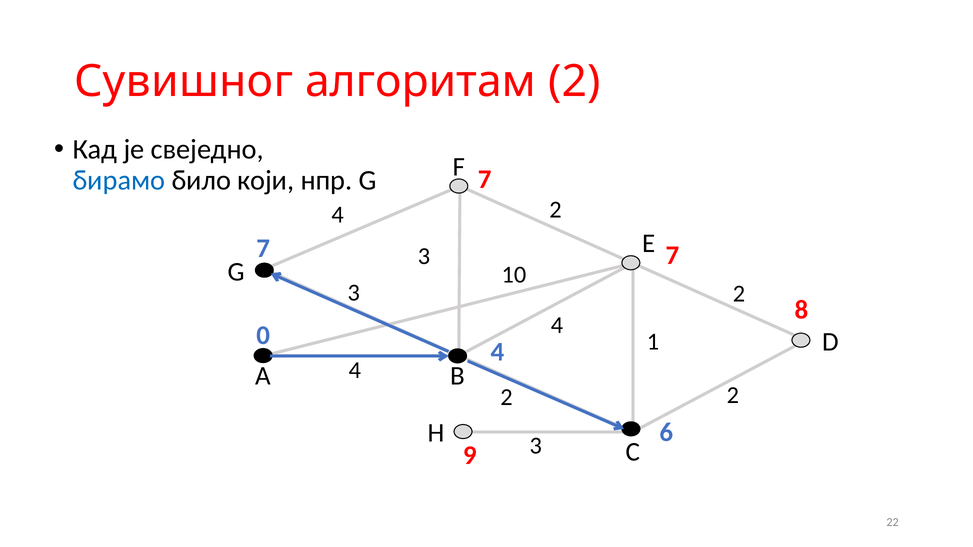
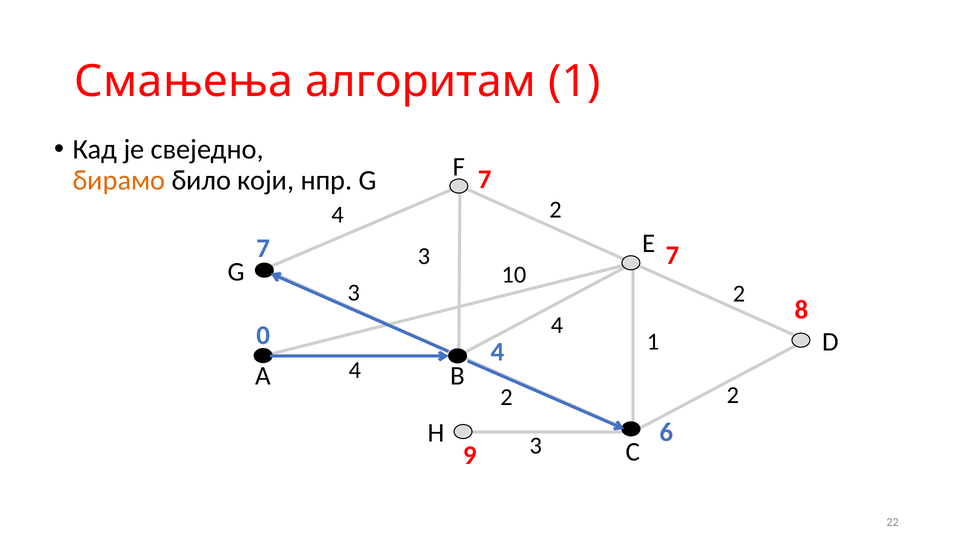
Сувишног: Сувишног -> Смањења
алгоритам 2: 2 -> 1
бирамо colour: blue -> orange
